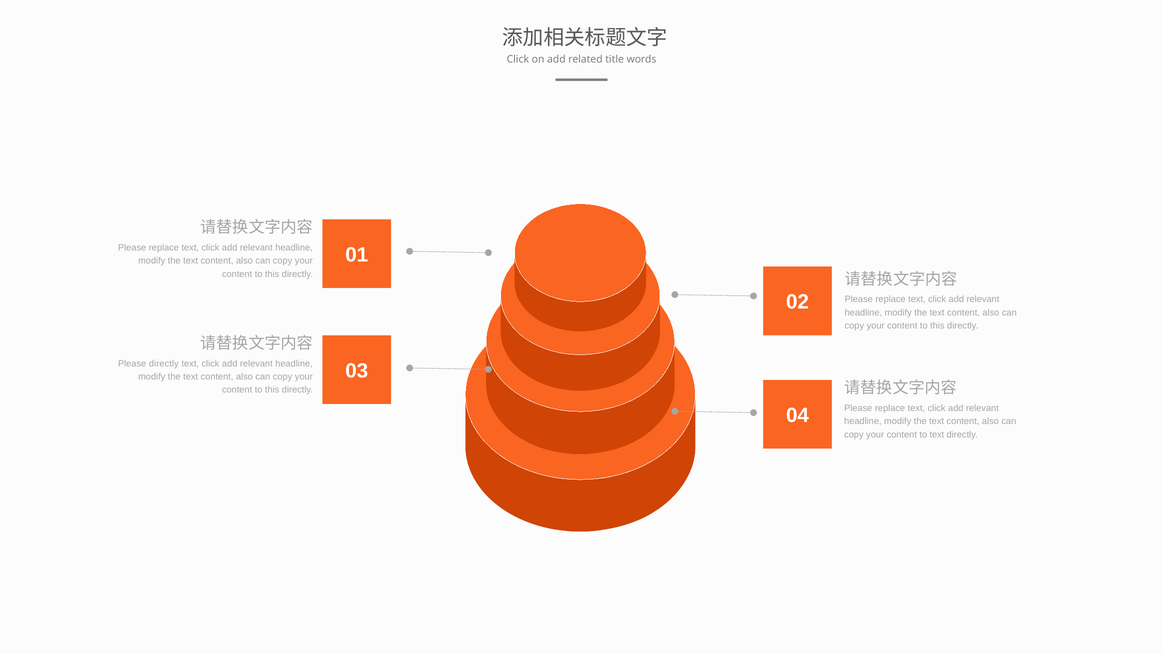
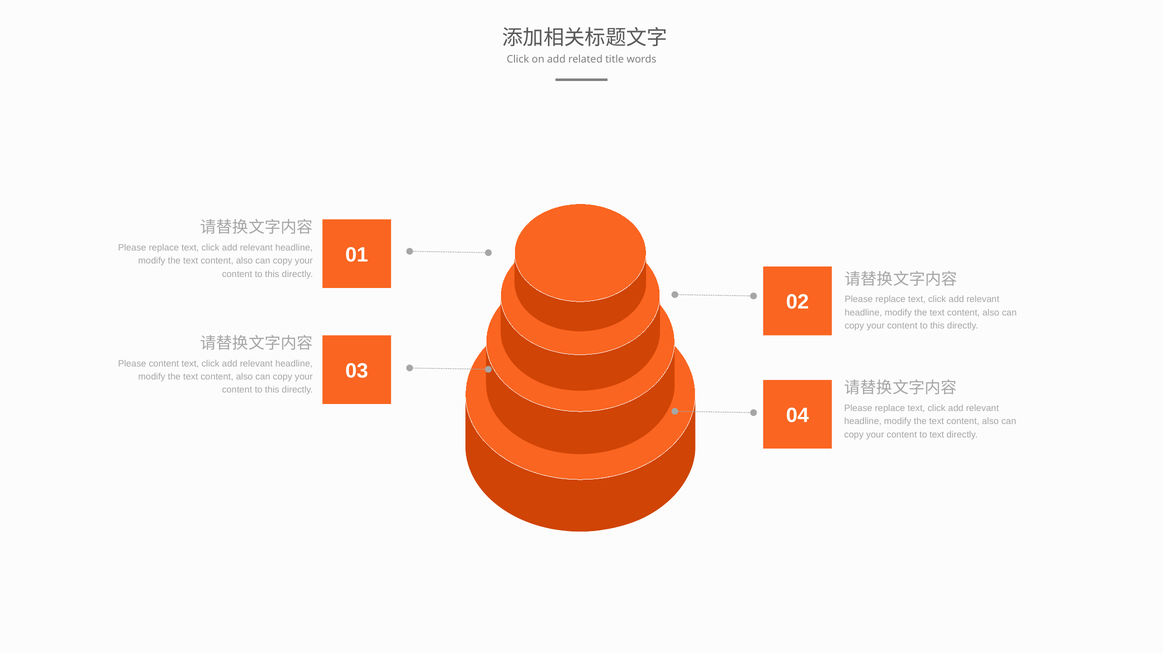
Please directly: directly -> content
